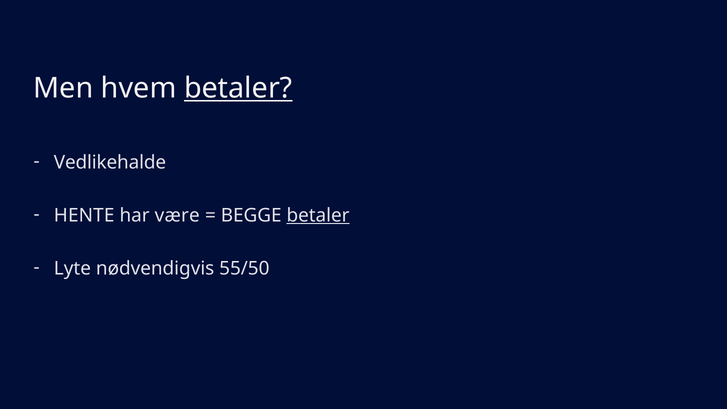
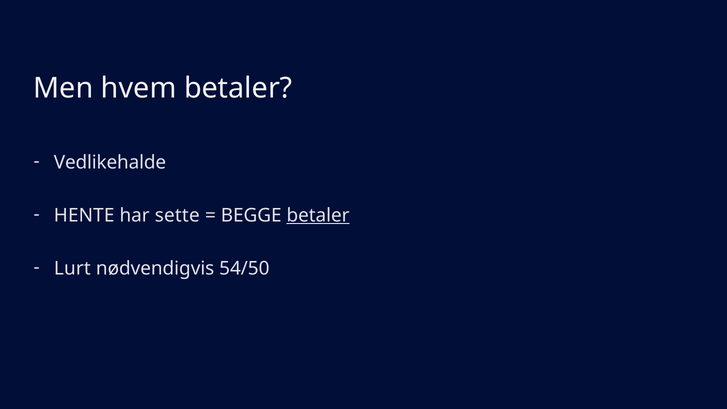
betaler at (238, 88) underline: present -> none
være: være -> sette
Lyte: Lyte -> Lurt
55/50: 55/50 -> 54/50
